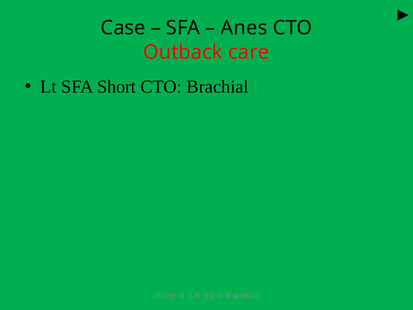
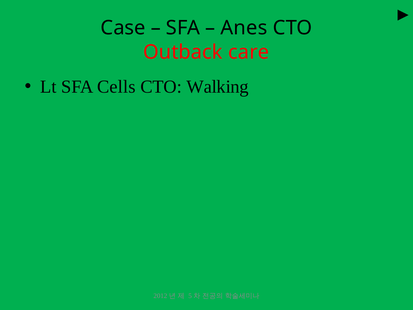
Short: Short -> Cells
Brachial: Brachial -> Walking
